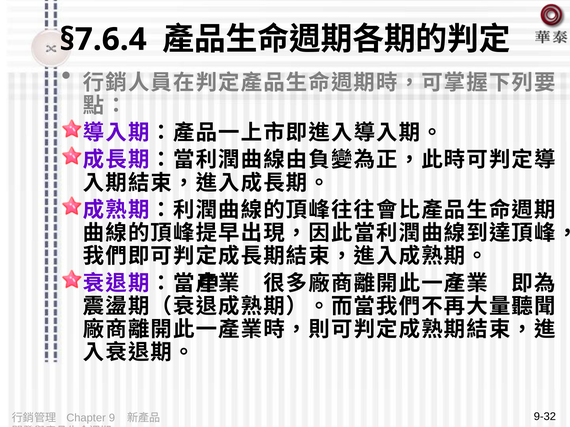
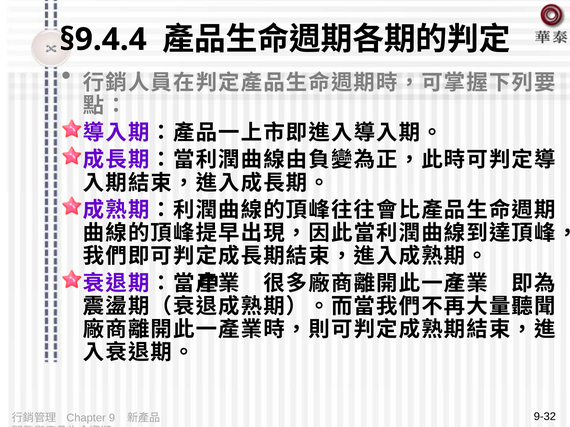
§7.6.4: §7.6.4 -> §9.4.4
